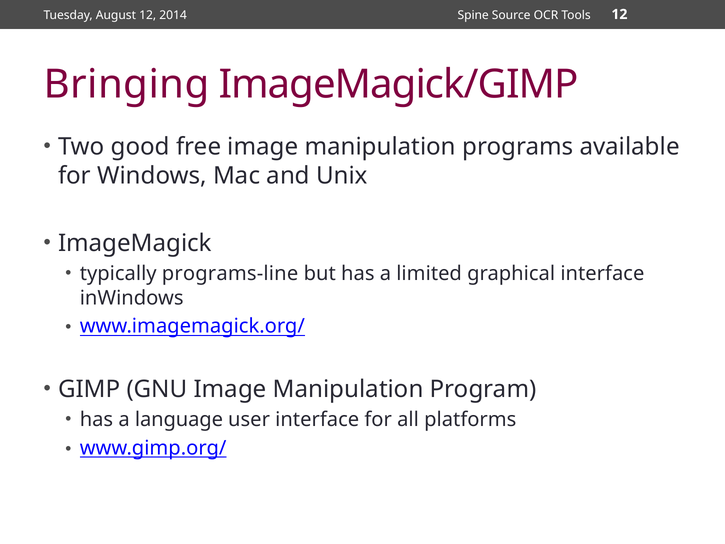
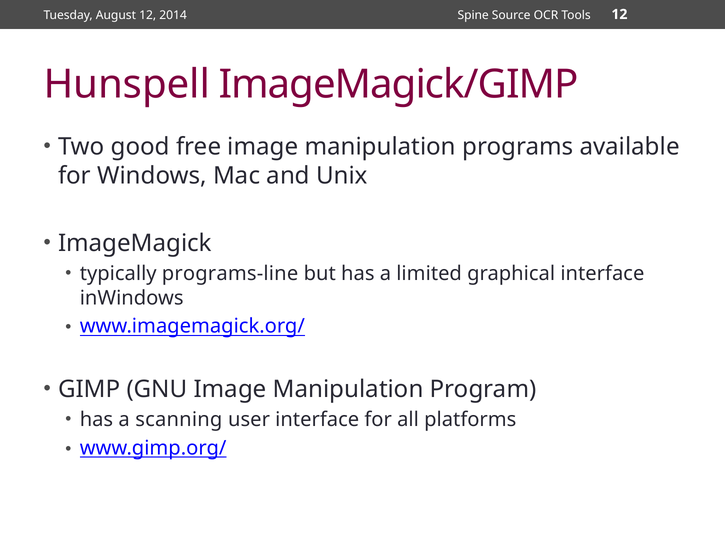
Bringing: Bringing -> Hunspell
language: language -> scanning
